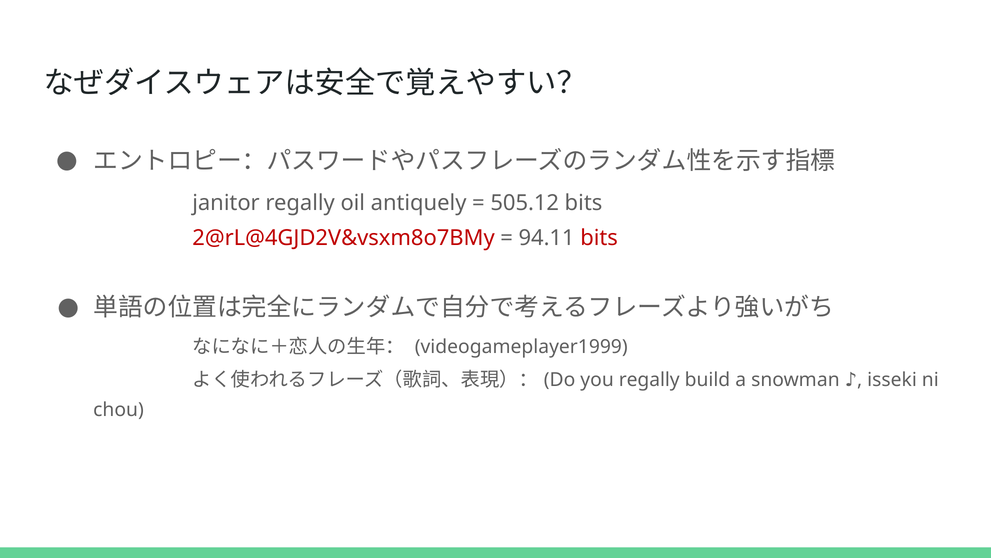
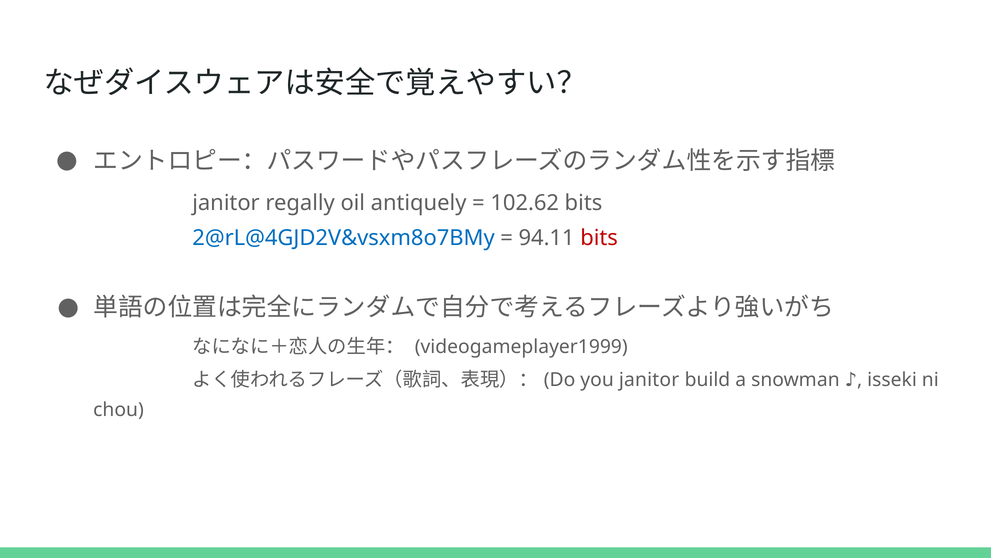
505.12: 505.12 -> 102.62
2@rL@4GJD2V&vsxm8o7BMy colour: red -> blue
you regally: regally -> janitor
